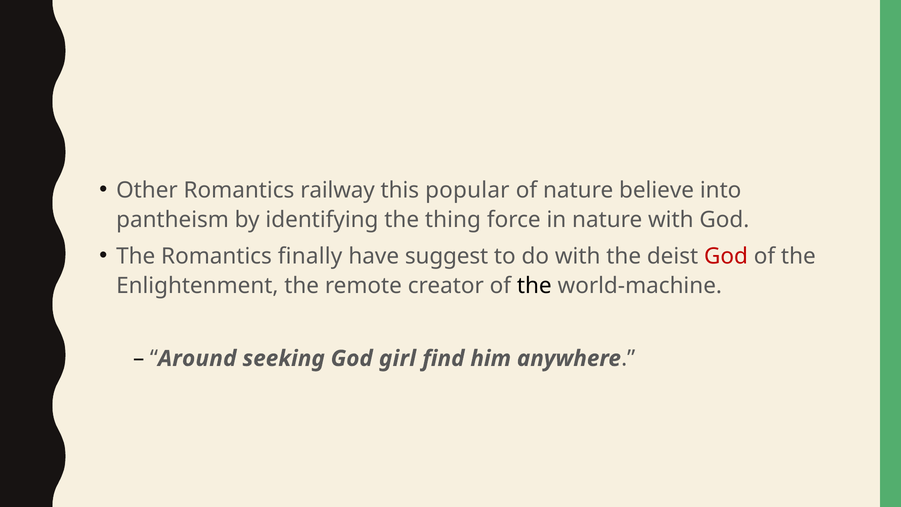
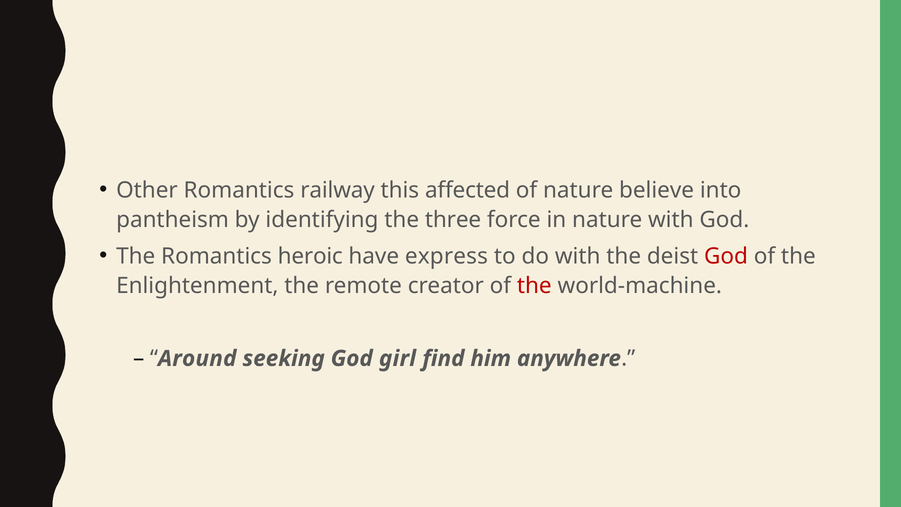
popular: popular -> affected
thing: thing -> three
finally: finally -> heroic
suggest: suggest -> express
the at (534, 286) colour: black -> red
